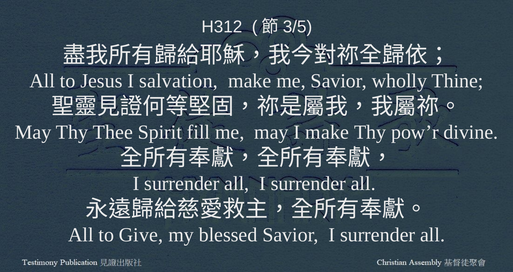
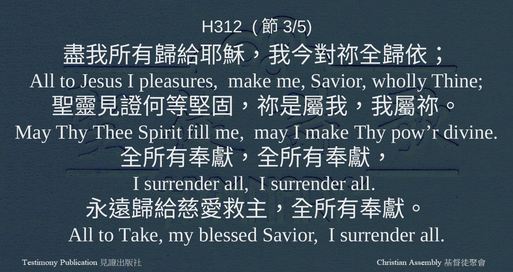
salvation: salvation -> pleasures
Give: Give -> Take
